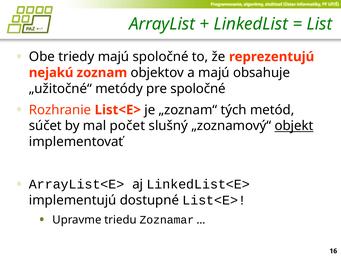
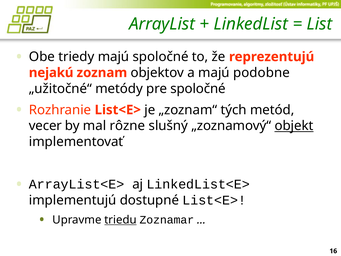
obsahuje: obsahuje -> podobne
súčet: súčet -> vecer
počet: počet -> rôzne
triedu underline: none -> present
